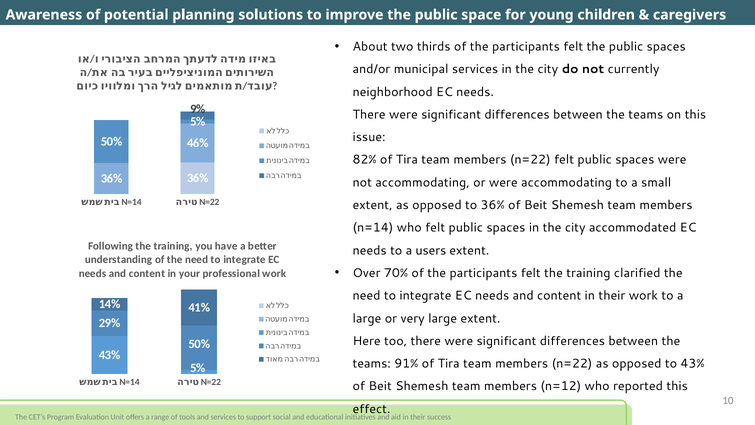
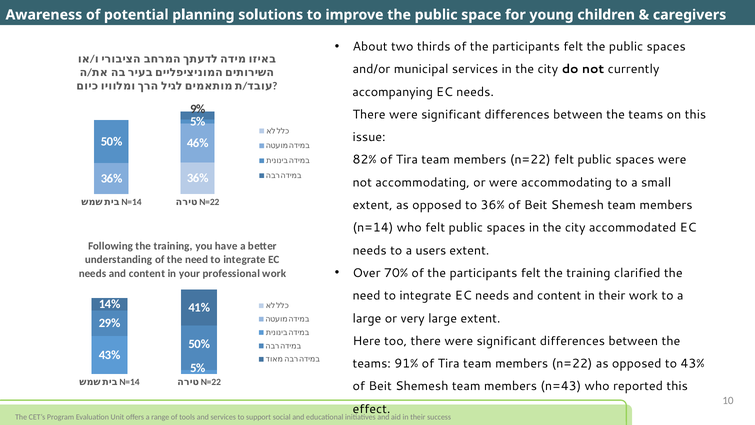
neighborhood: neighborhood -> accompanying
n=12: n=12 -> n=43
